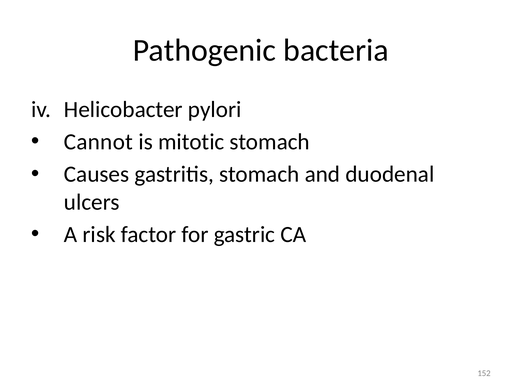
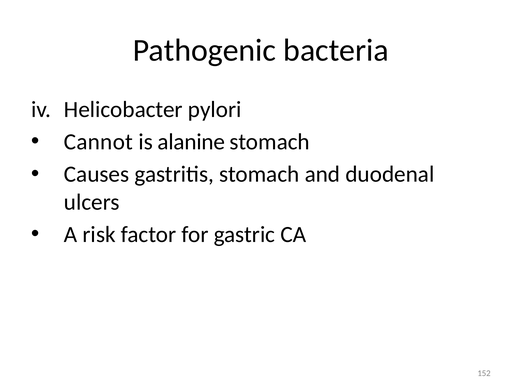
mitotic: mitotic -> alanine
